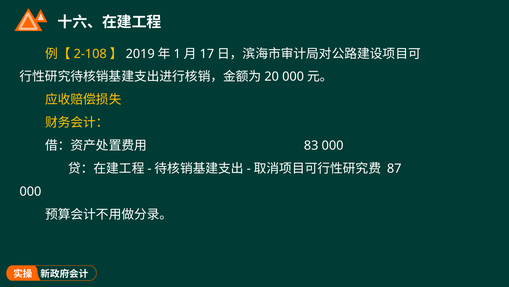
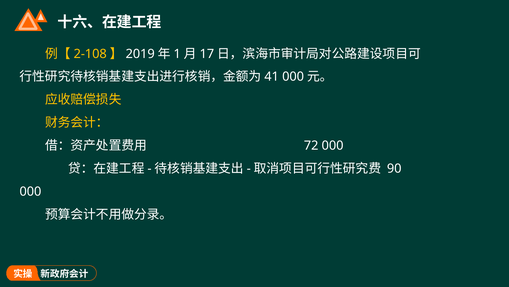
20: 20 -> 41
83: 83 -> 72
87: 87 -> 90
